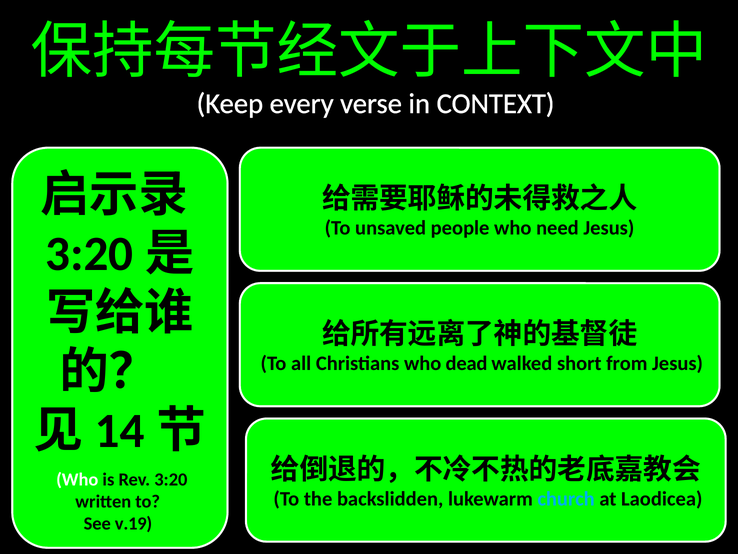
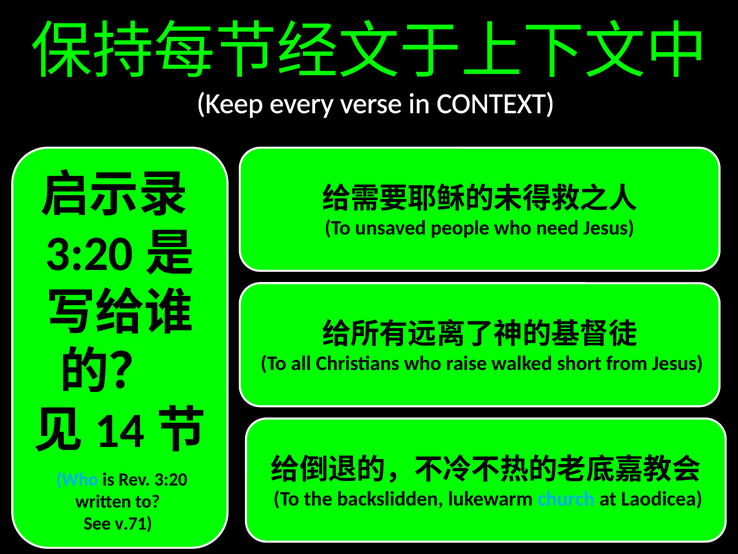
dead: dead -> raise
Who at (77, 479) colour: white -> light blue
v.19: v.19 -> v.71
